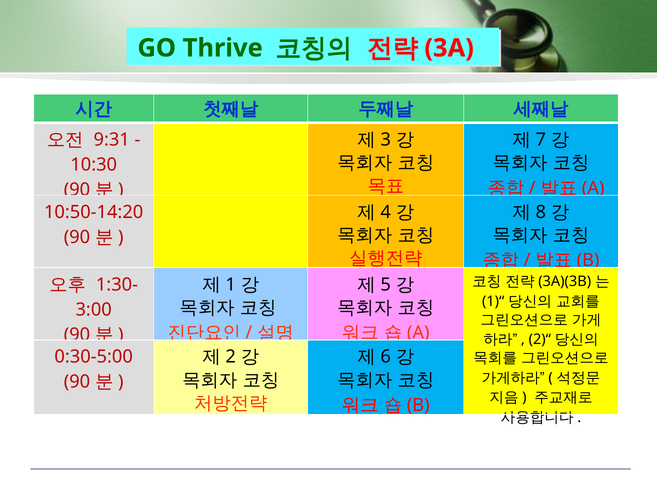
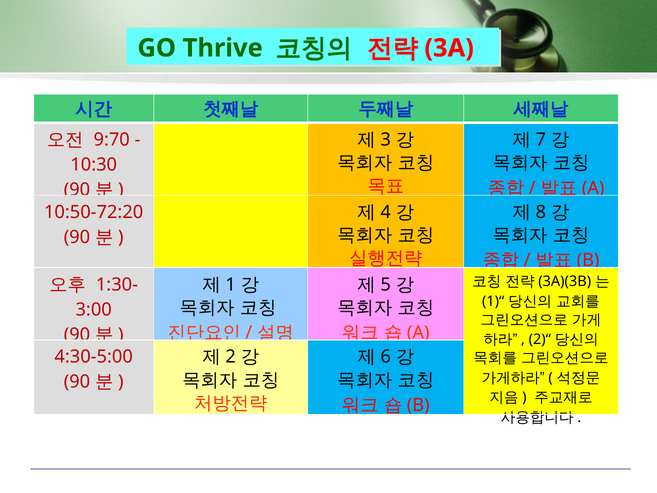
9:31: 9:31 -> 9:70
10:50-14:20: 10:50-14:20 -> 10:50-72:20
0:30-5:00: 0:30-5:00 -> 4:30-5:00
